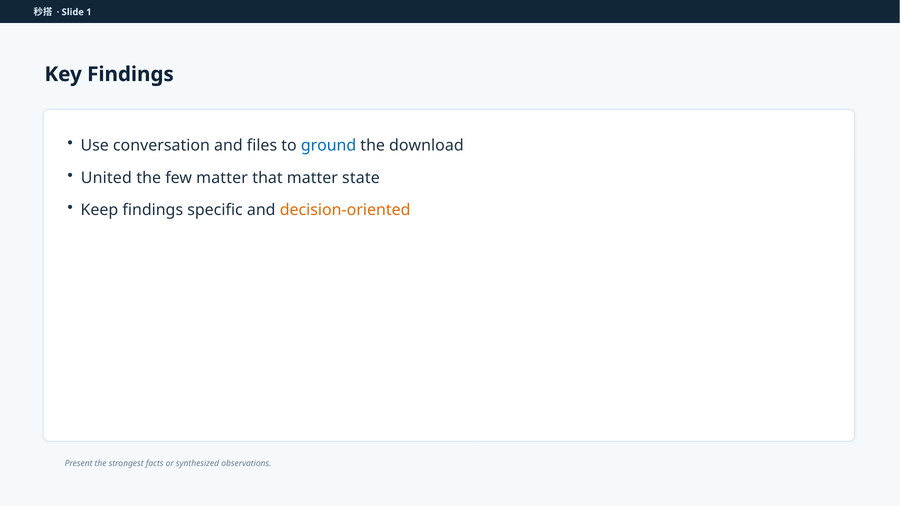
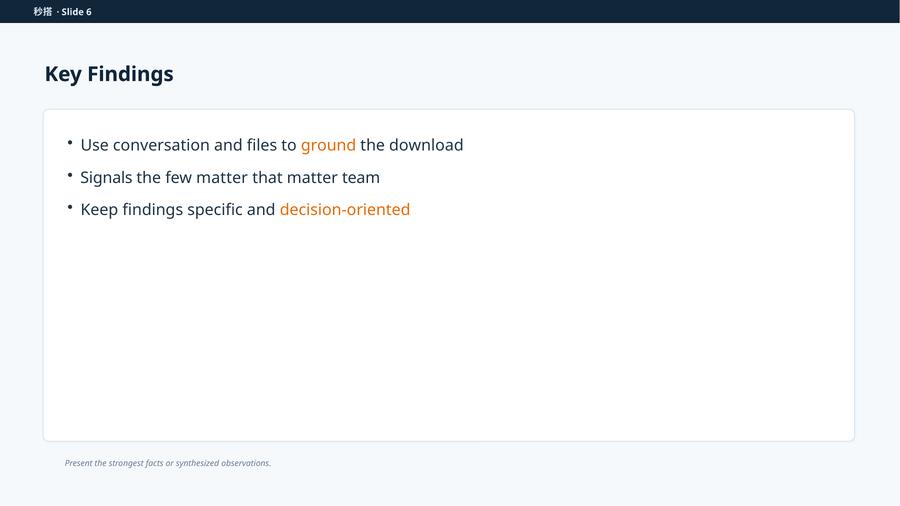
1: 1 -> 6
ground colour: blue -> orange
United: United -> Signals
state: state -> team
